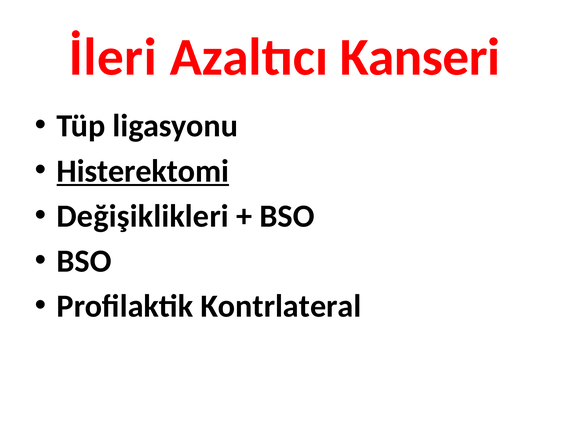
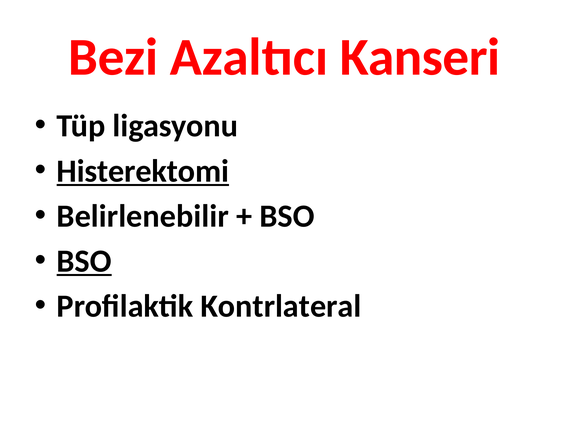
İleri: İleri -> Bezi
Değişiklikleri: Değişiklikleri -> Belirlenebilir
BSO at (84, 261) underline: none -> present
